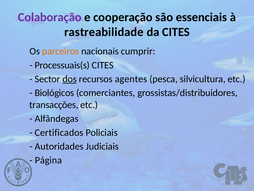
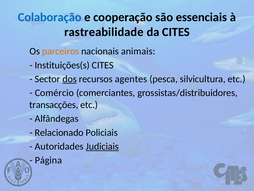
Colaboração colour: purple -> blue
cumprir: cumprir -> animais
Processuais(s: Processuais(s -> Instituições(s
Biológicos: Biológicos -> Comércio
Certificados: Certificados -> Relacionado
Judiciais underline: none -> present
